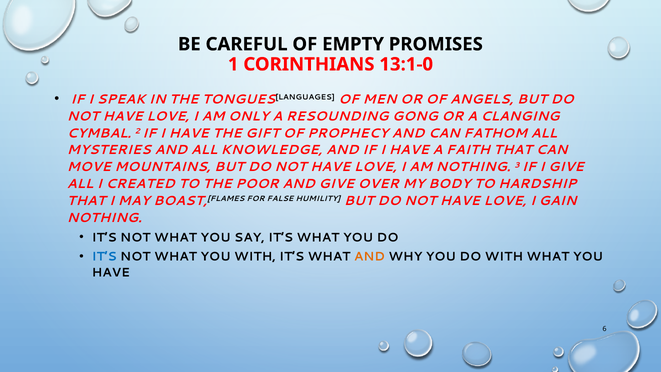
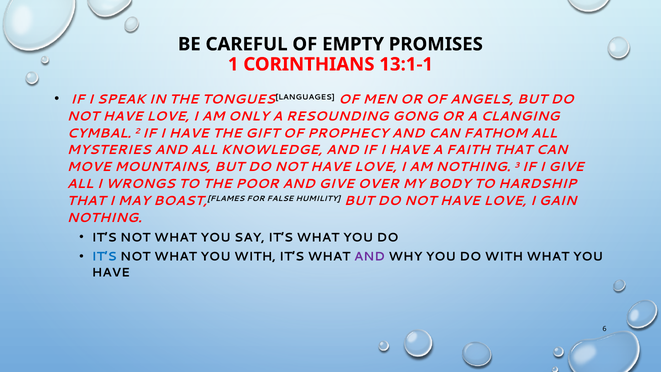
13:1-0: 13:1-0 -> 13:1-1
CREATED: CREATED -> WRONGS
AND at (369, 256) colour: orange -> purple
